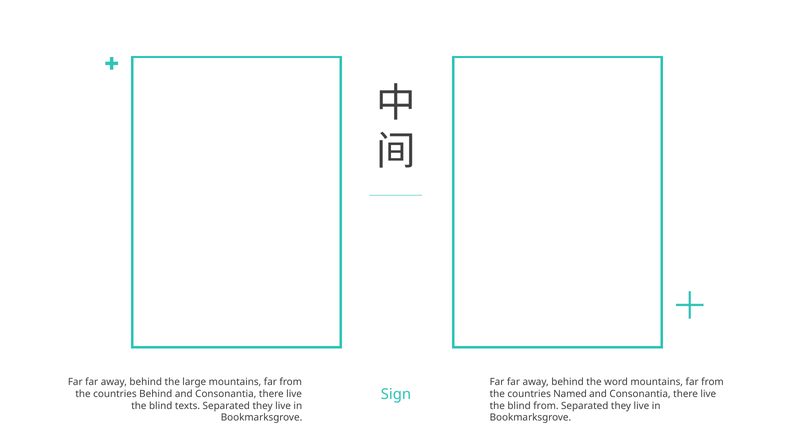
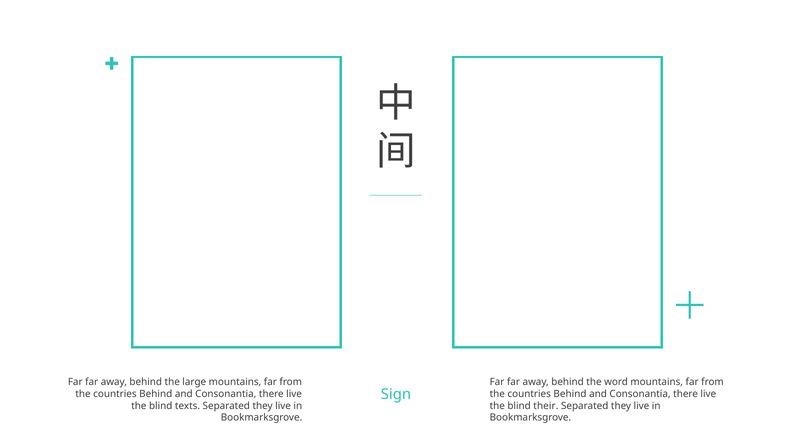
Named at (570, 393): Named -> Behind
blind from: from -> their
